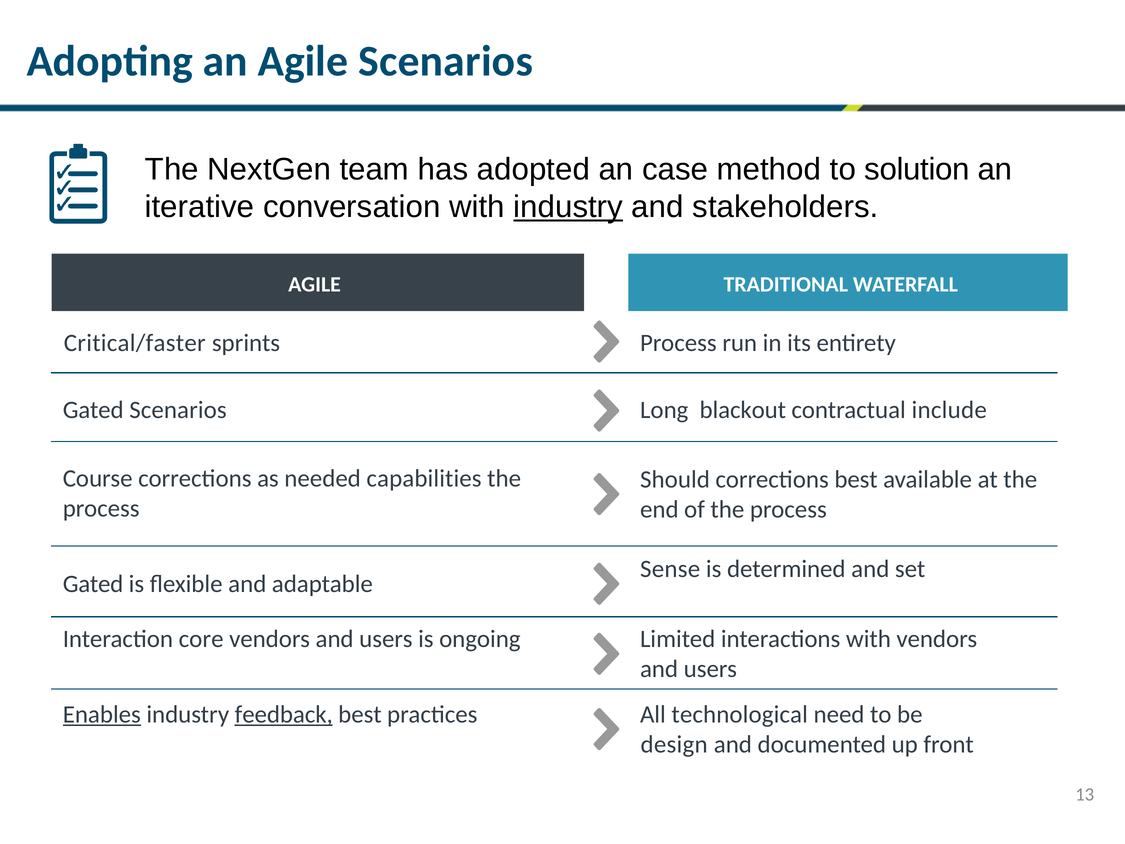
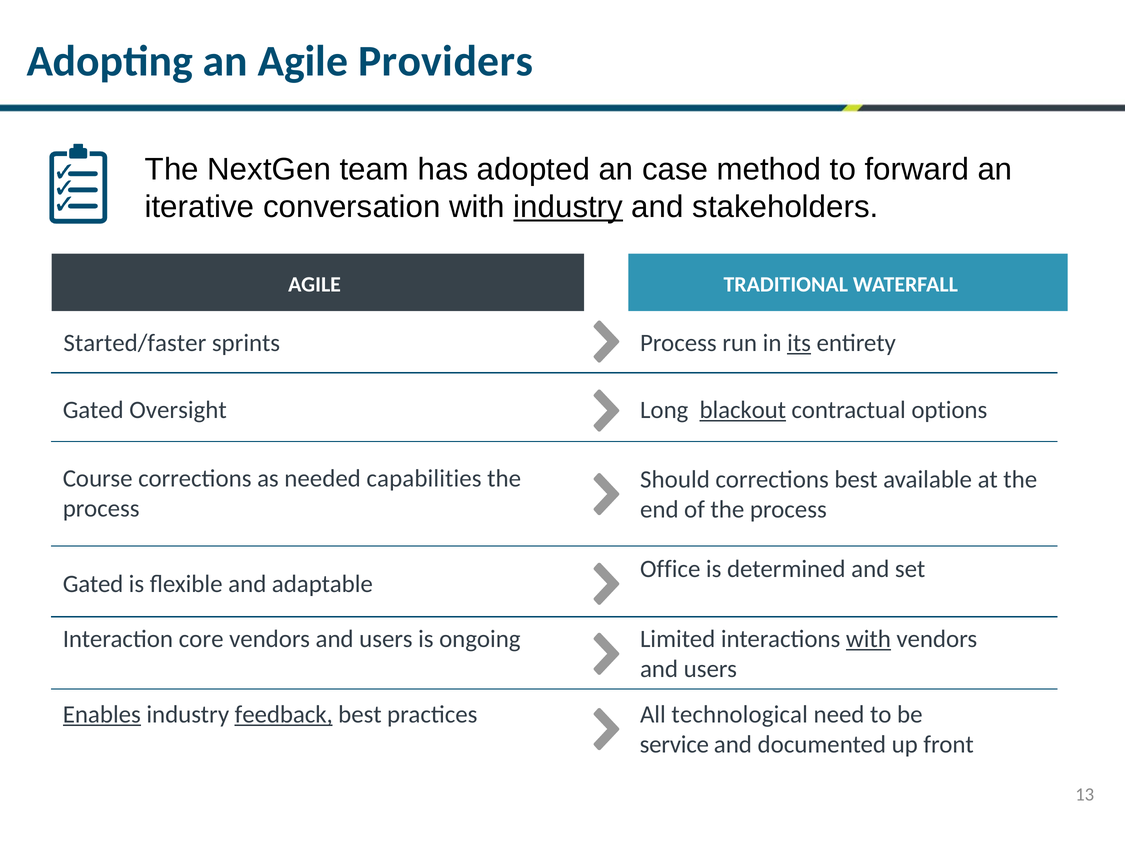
Agile Scenarios: Scenarios -> Providers
solution: solution -> forward
Critical/faster: Critical/faster -> Started/faster
its underline: none -> present
Gated Scenarios: Scenarios -> Oversight
blackout underline: none -> present
include: include -> options
Sense: Sense -> Office
with at (868, 639) underline: none -> present
design: design -> service
